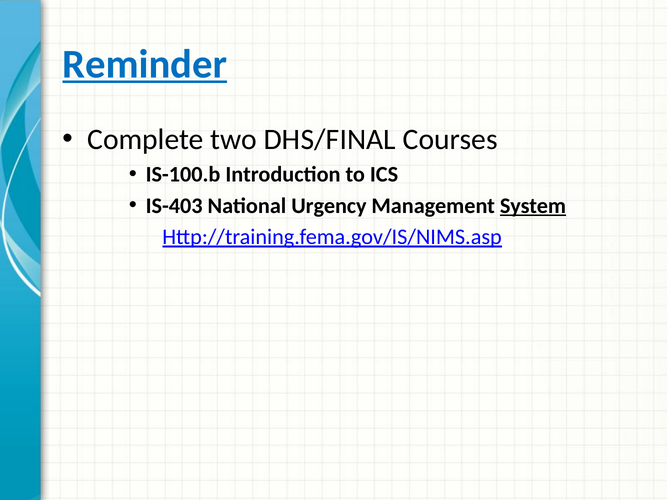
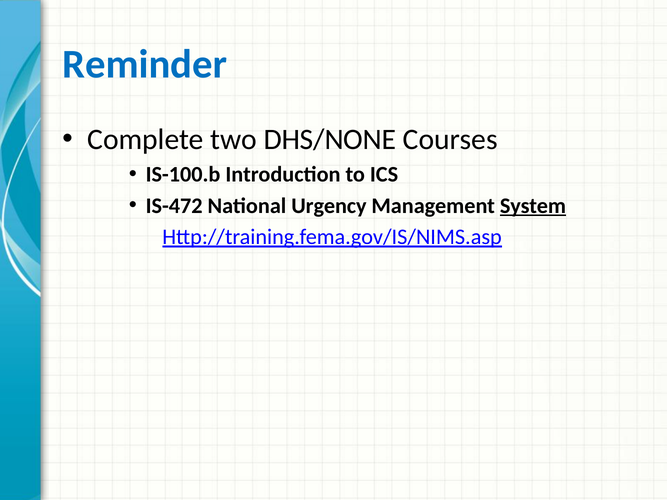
Reminder underline: present -> none
DHS/FINAL: DHS/FINAL -> DHS/NONE
IS-403: IS-403 -> IS-472
